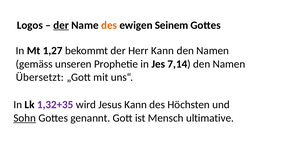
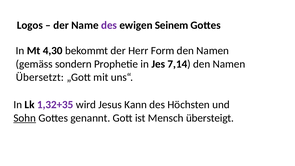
der at (61, 25) underline: present -> none
des at (109, 25) colour: orange -> purple
1,27: 1,27 -> 4,30
Herr Kann: Kann -> Form
unseren: unseren -> sondern
ultimative: ultimative -> übersteigt
